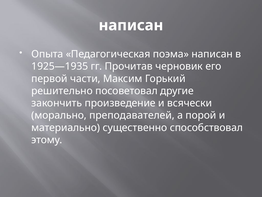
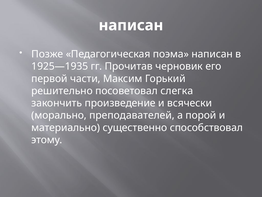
Опыта: Опыта -> Позже
другие: другие -> слегка
